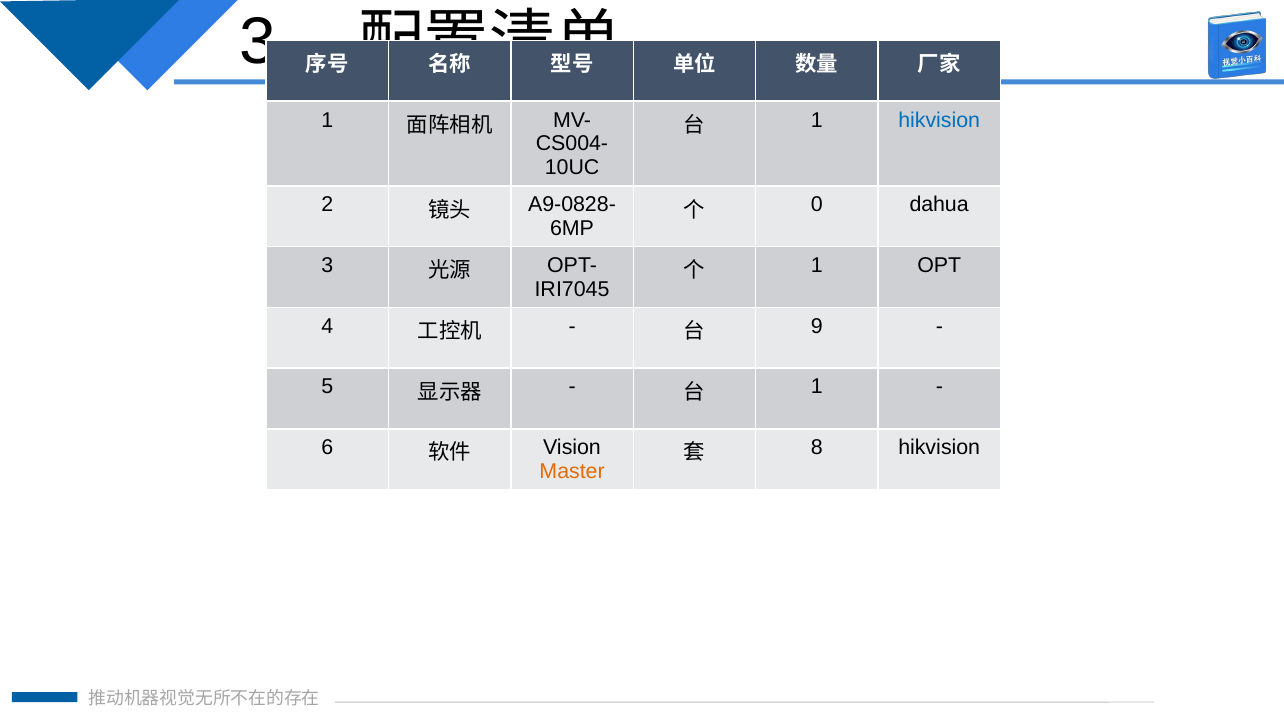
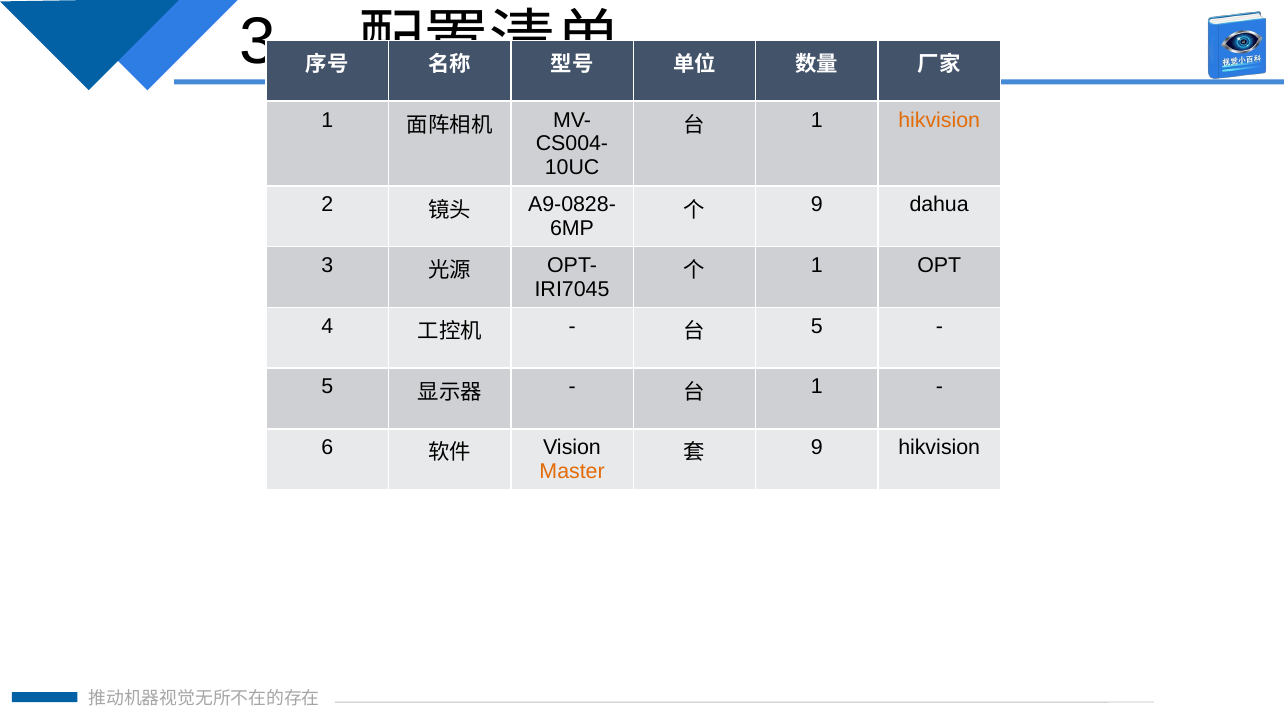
hikvision at (939, 120) colour: blue -> orange
0 at (817, 205): 0 -> 9
9 at (817, 326): 9 -> 5
8 at (817, 448): 8 -> 9
